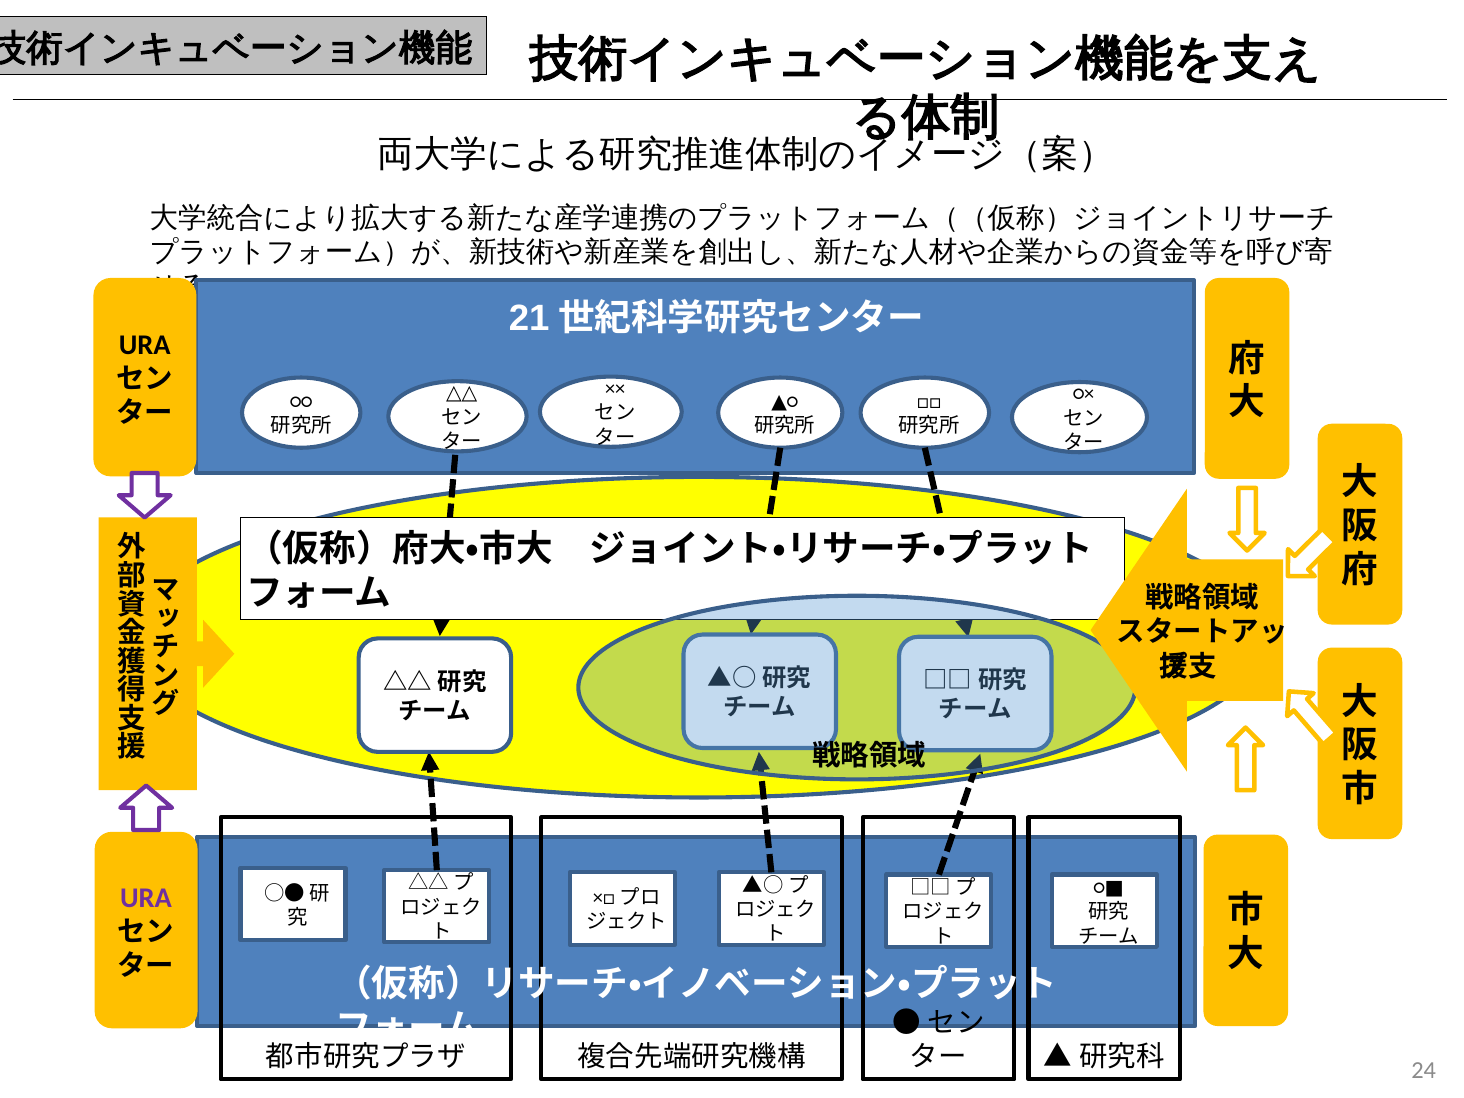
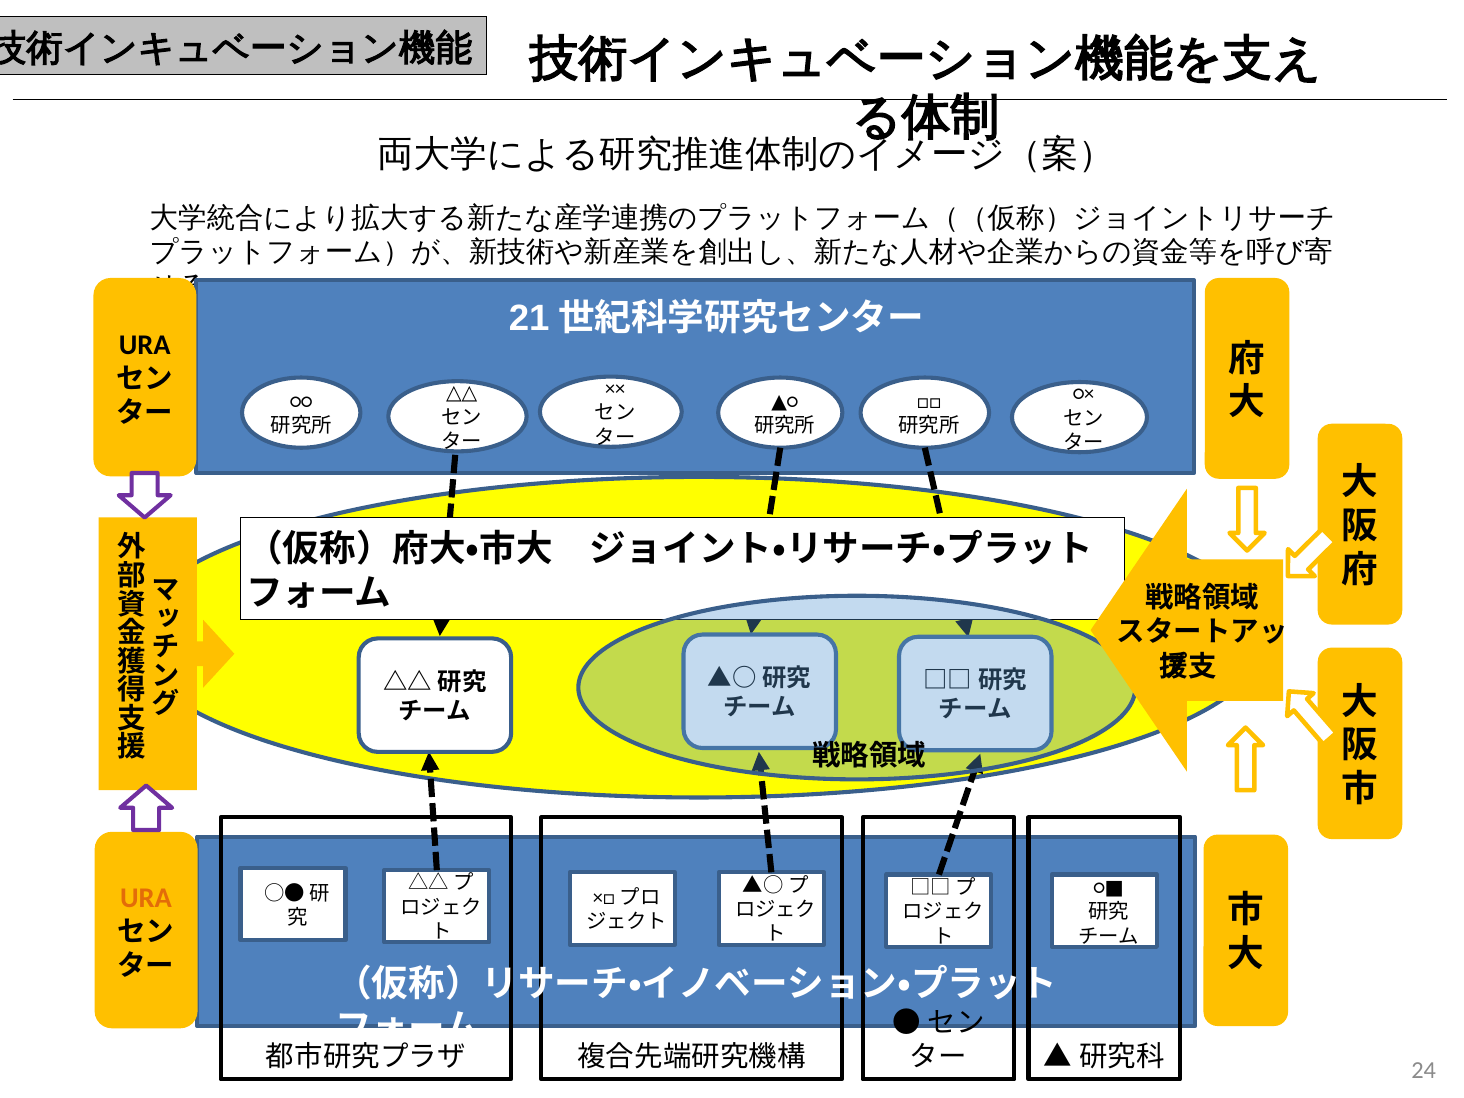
URA at (146, 898) colour: purple -> orange
